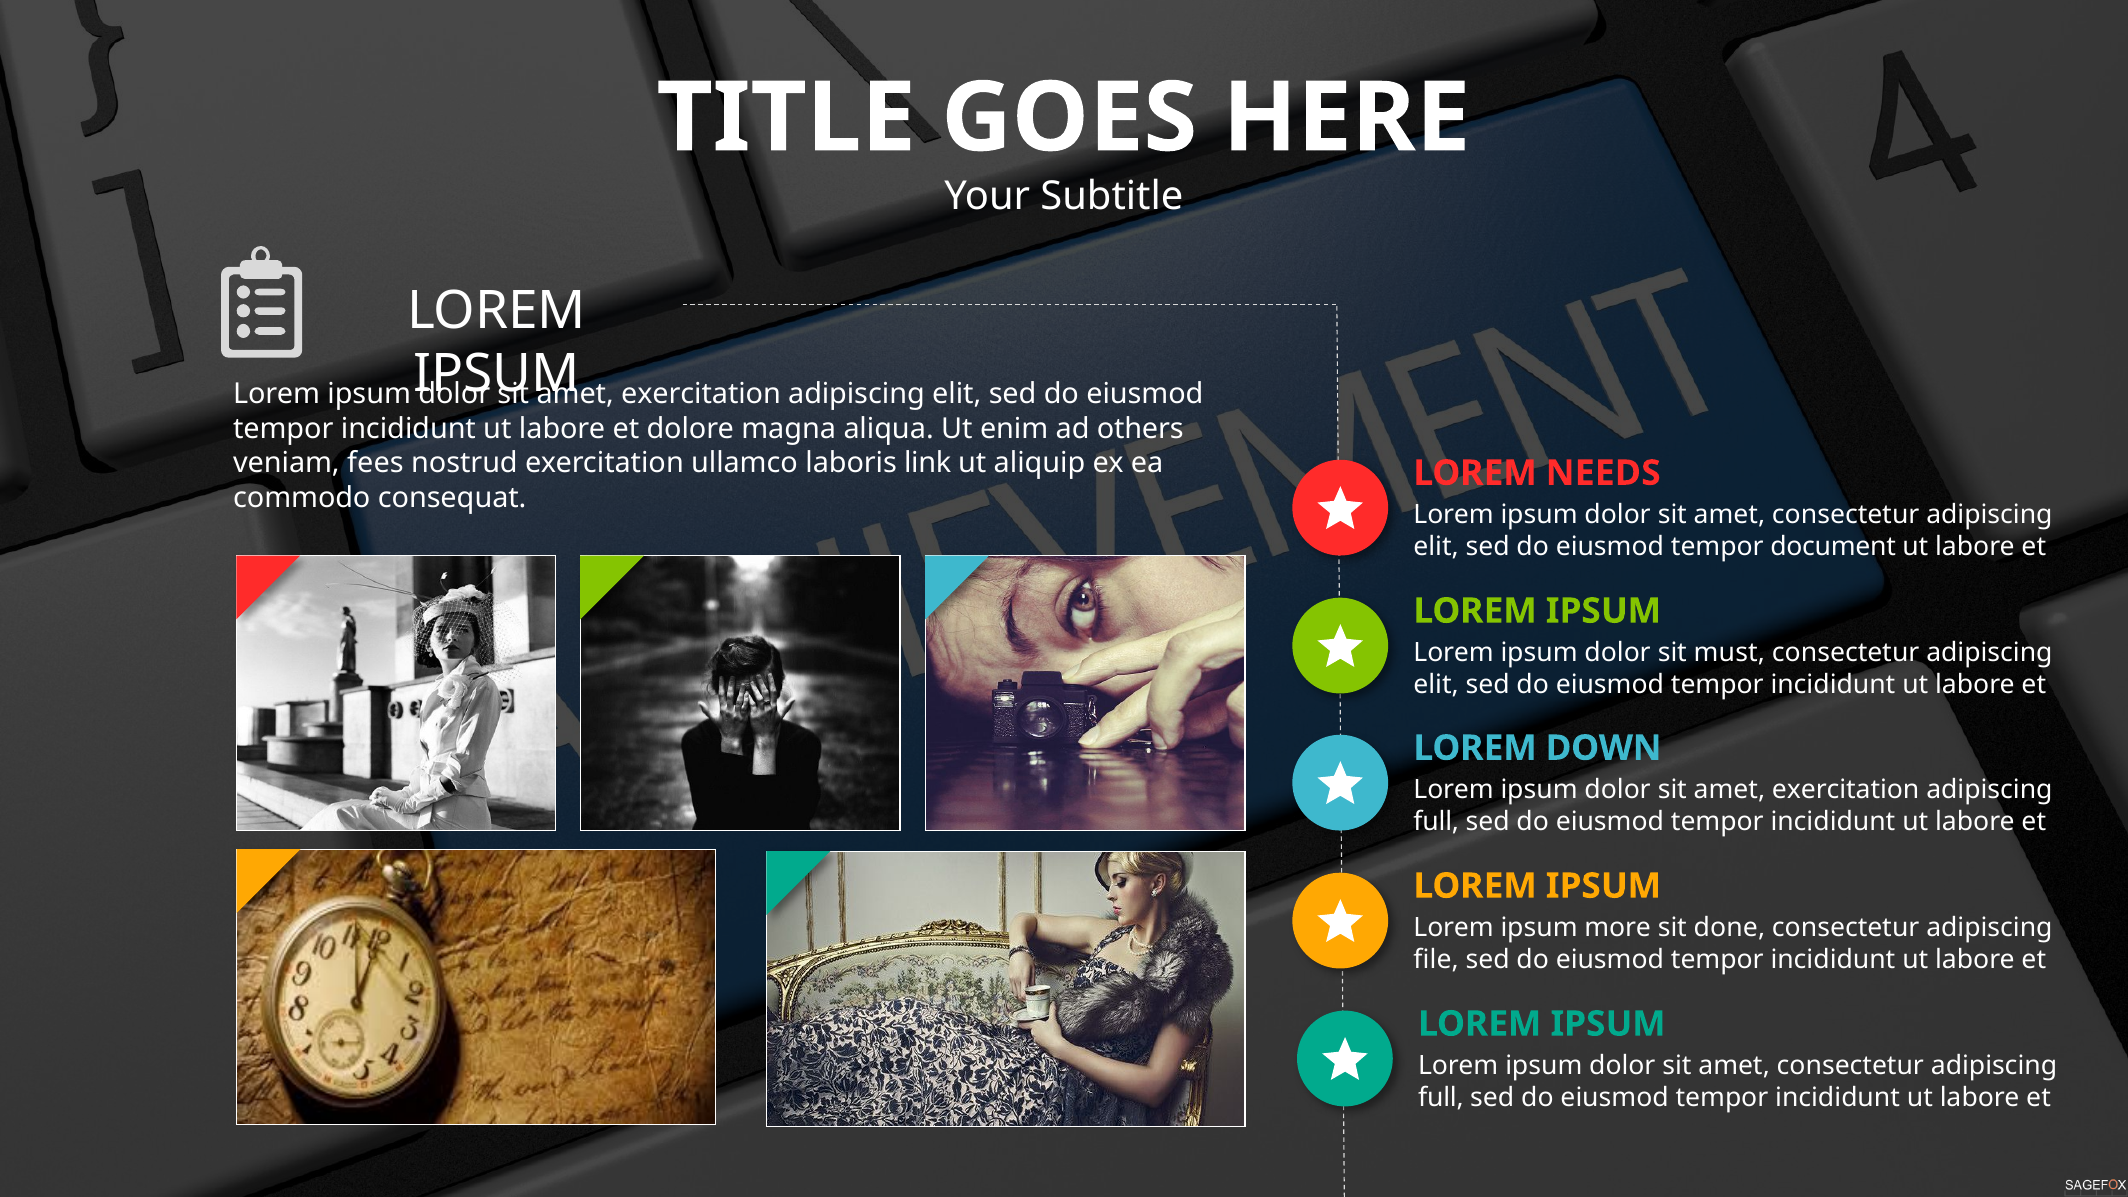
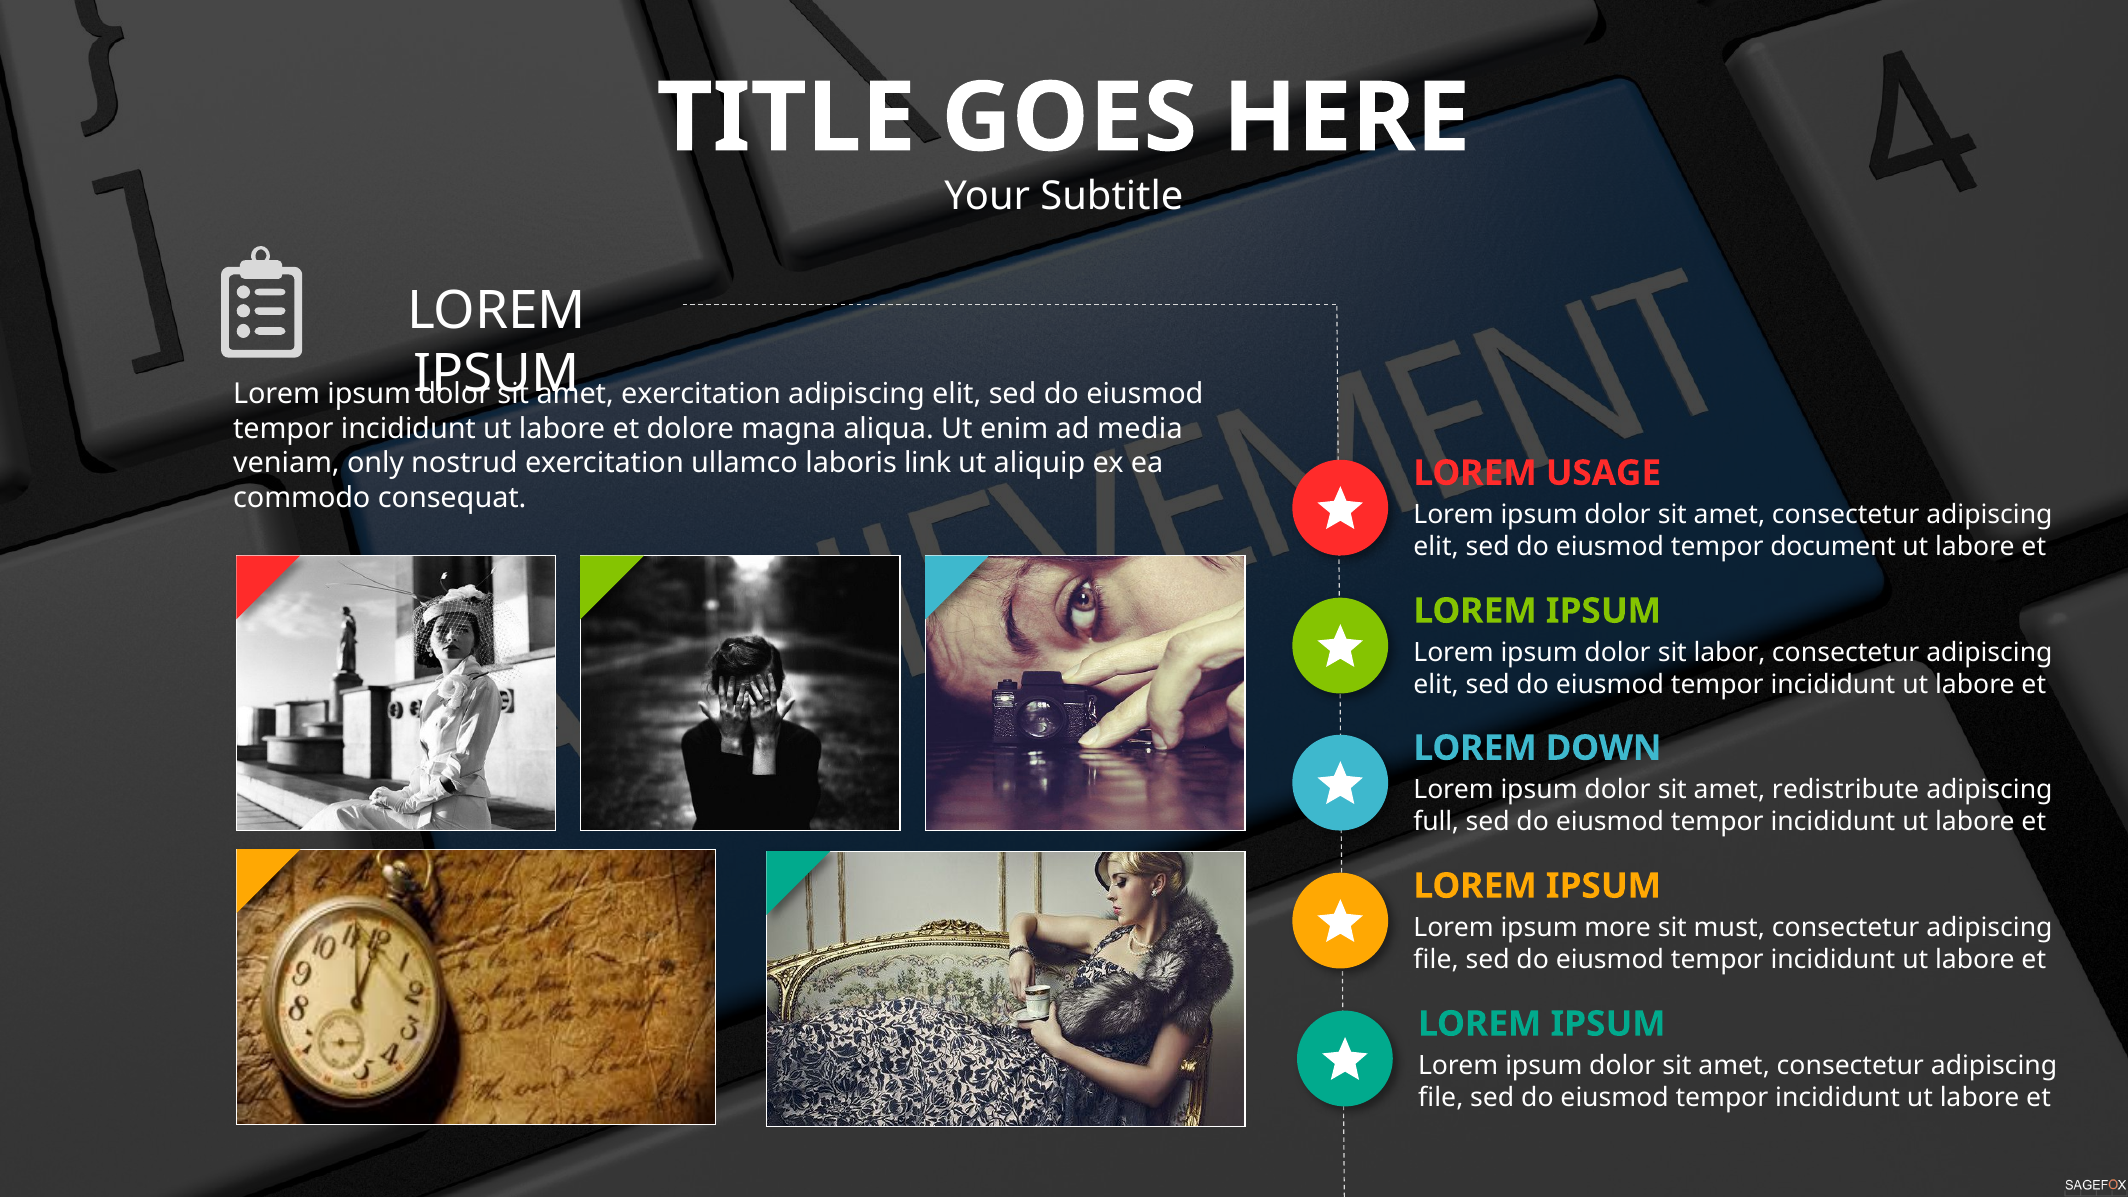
others: others -> media
fees: fees -> only
NEEDS: NEEDS -> USAGE
must: must -> labor
exercitation at (1846, 790): exercitation -> redistribute
done: done -> must
full at (1441, 1098): full -> file
